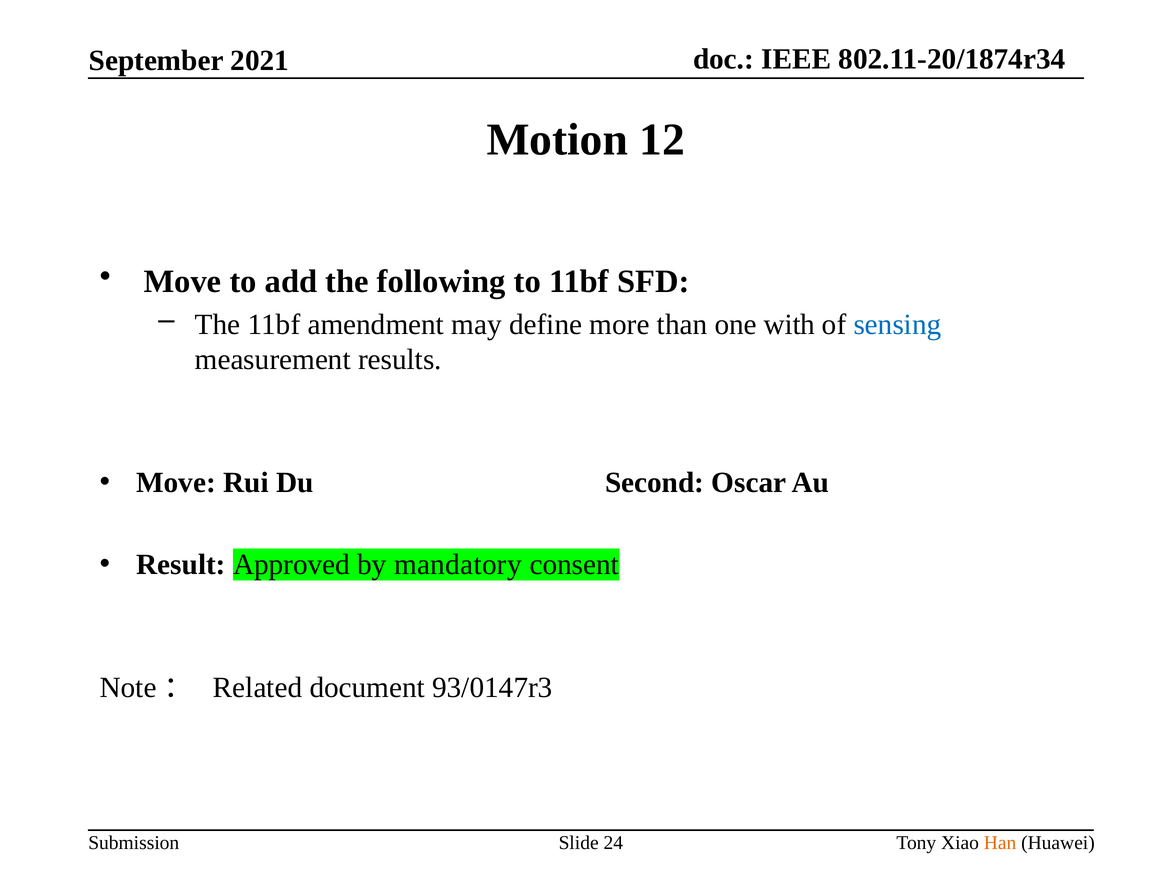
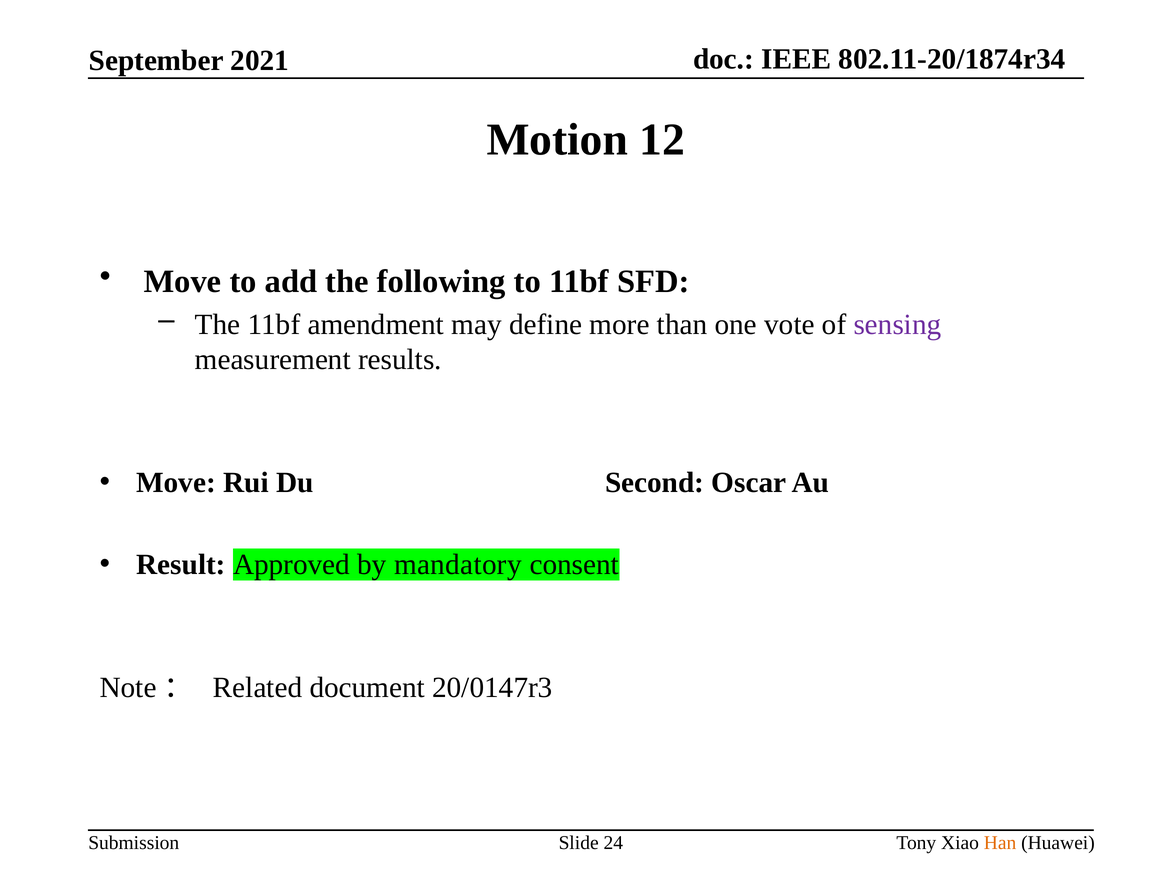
with: with -> vote
sensing colour: blue -> purple
93/0147r3: 93/0147r3 -> 20/0147r3
